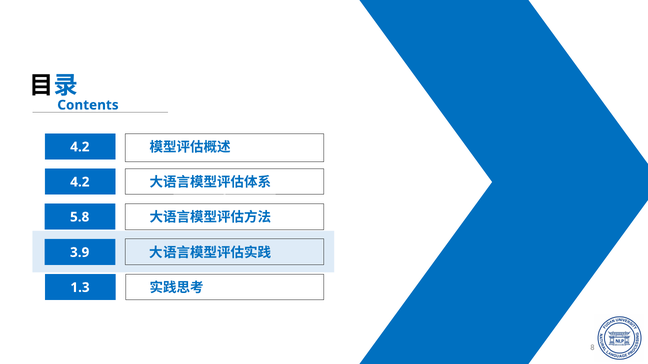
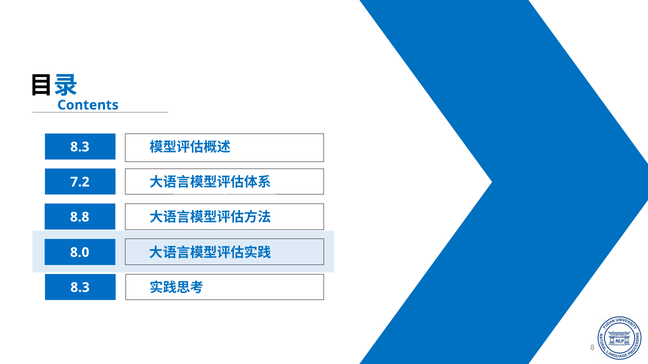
4.2 at (80, 147): 4.2 -> 8.3
4.2 at (80, 182): 4.2 -> 7.2
5.8: 5.8 -> 8.8
3.9: 3.9 -> 8.0
1.3 at (80, 288): 1.3 -> 8.3
